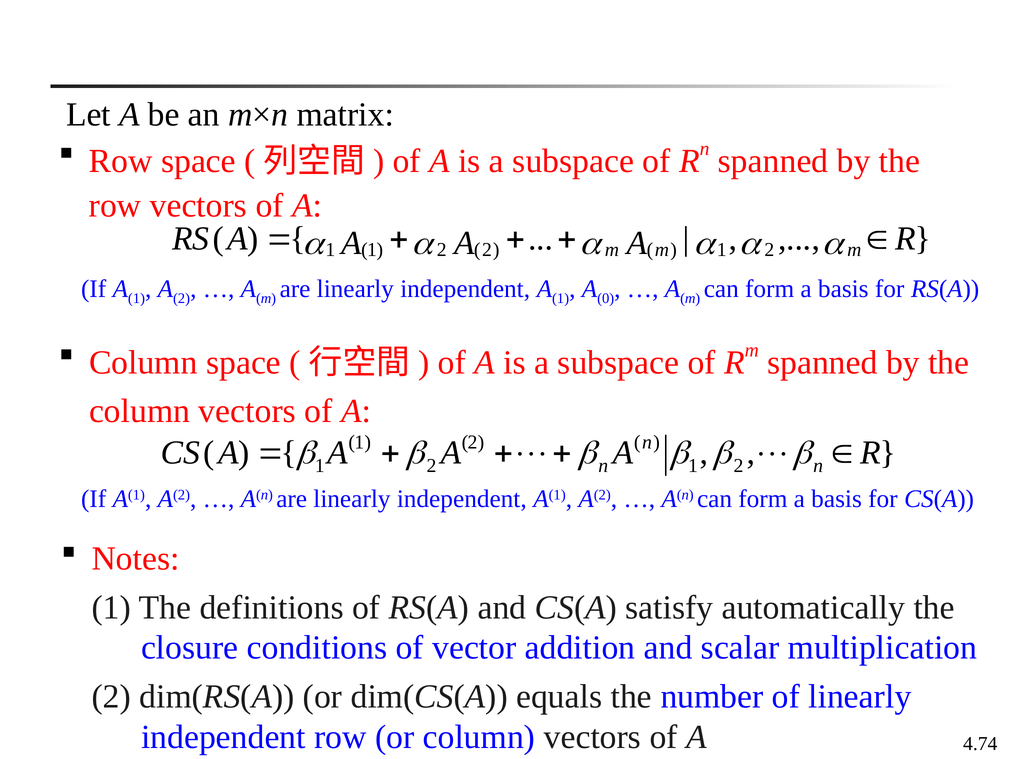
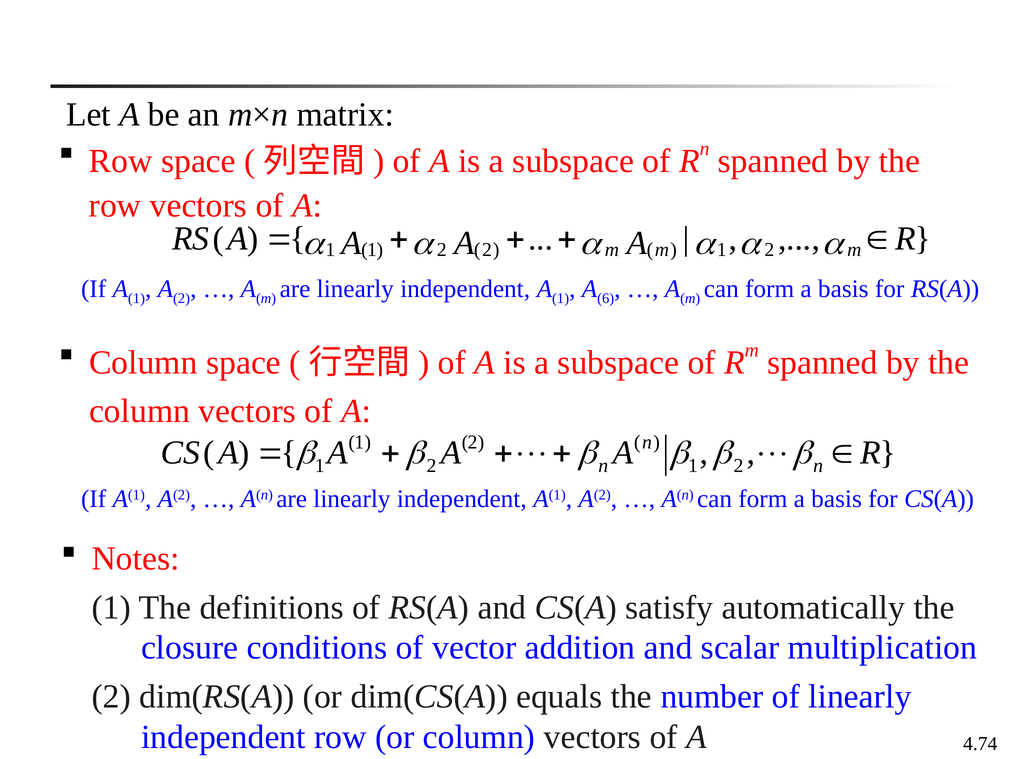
0: 0 -> 6
